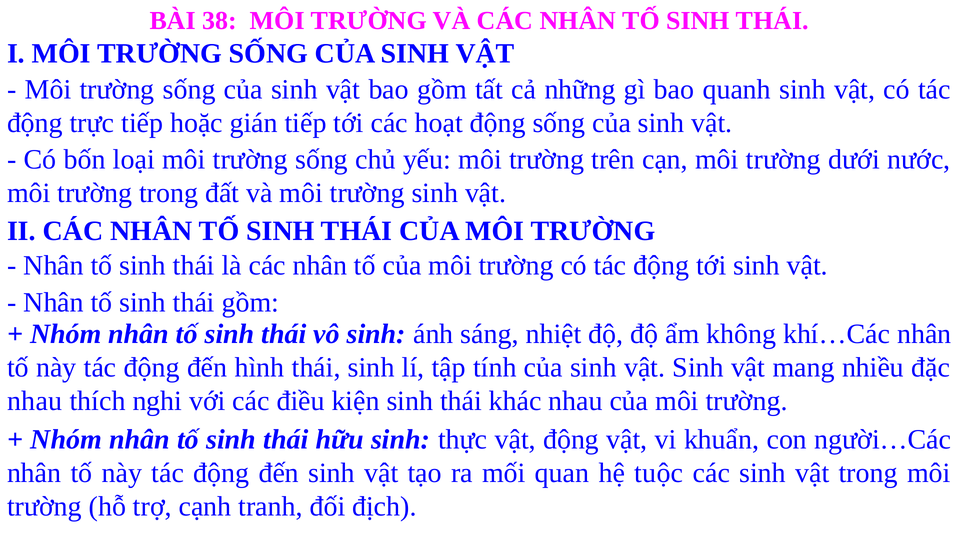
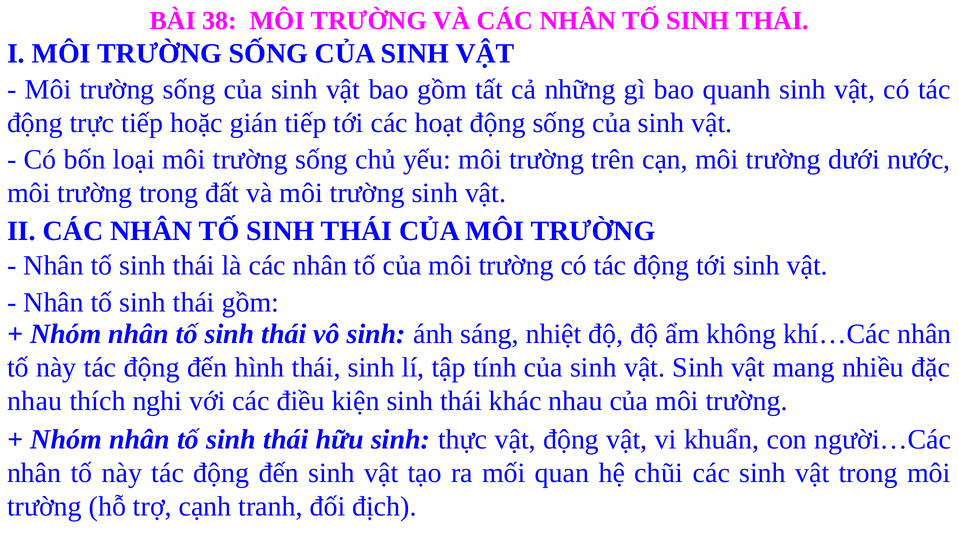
tuộc: tuộc -> chũi
